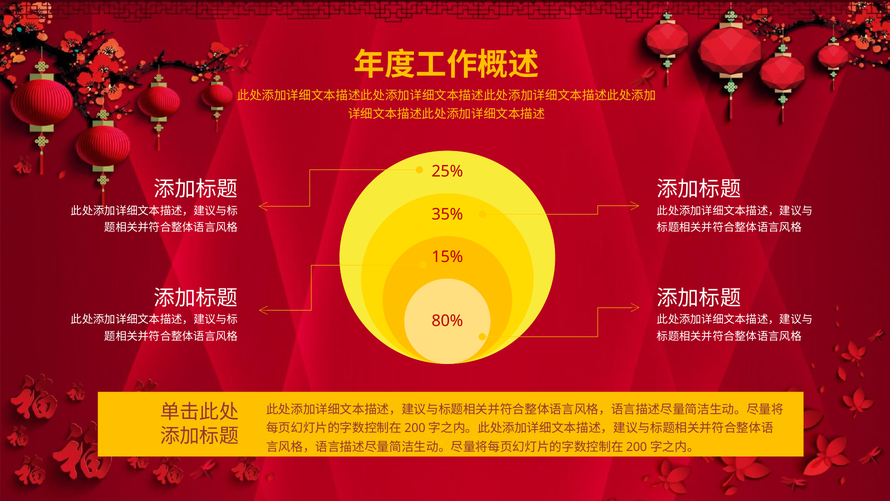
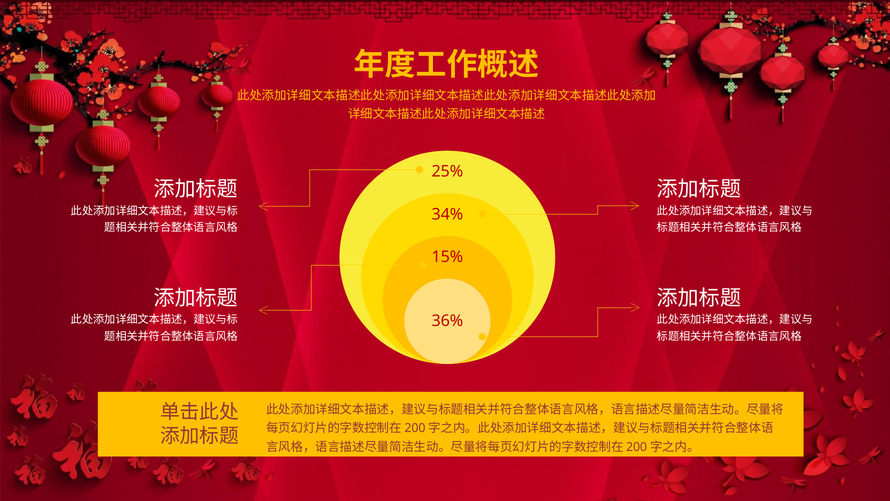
35%: 35% -> 34%
80%: 80% -> 36%
